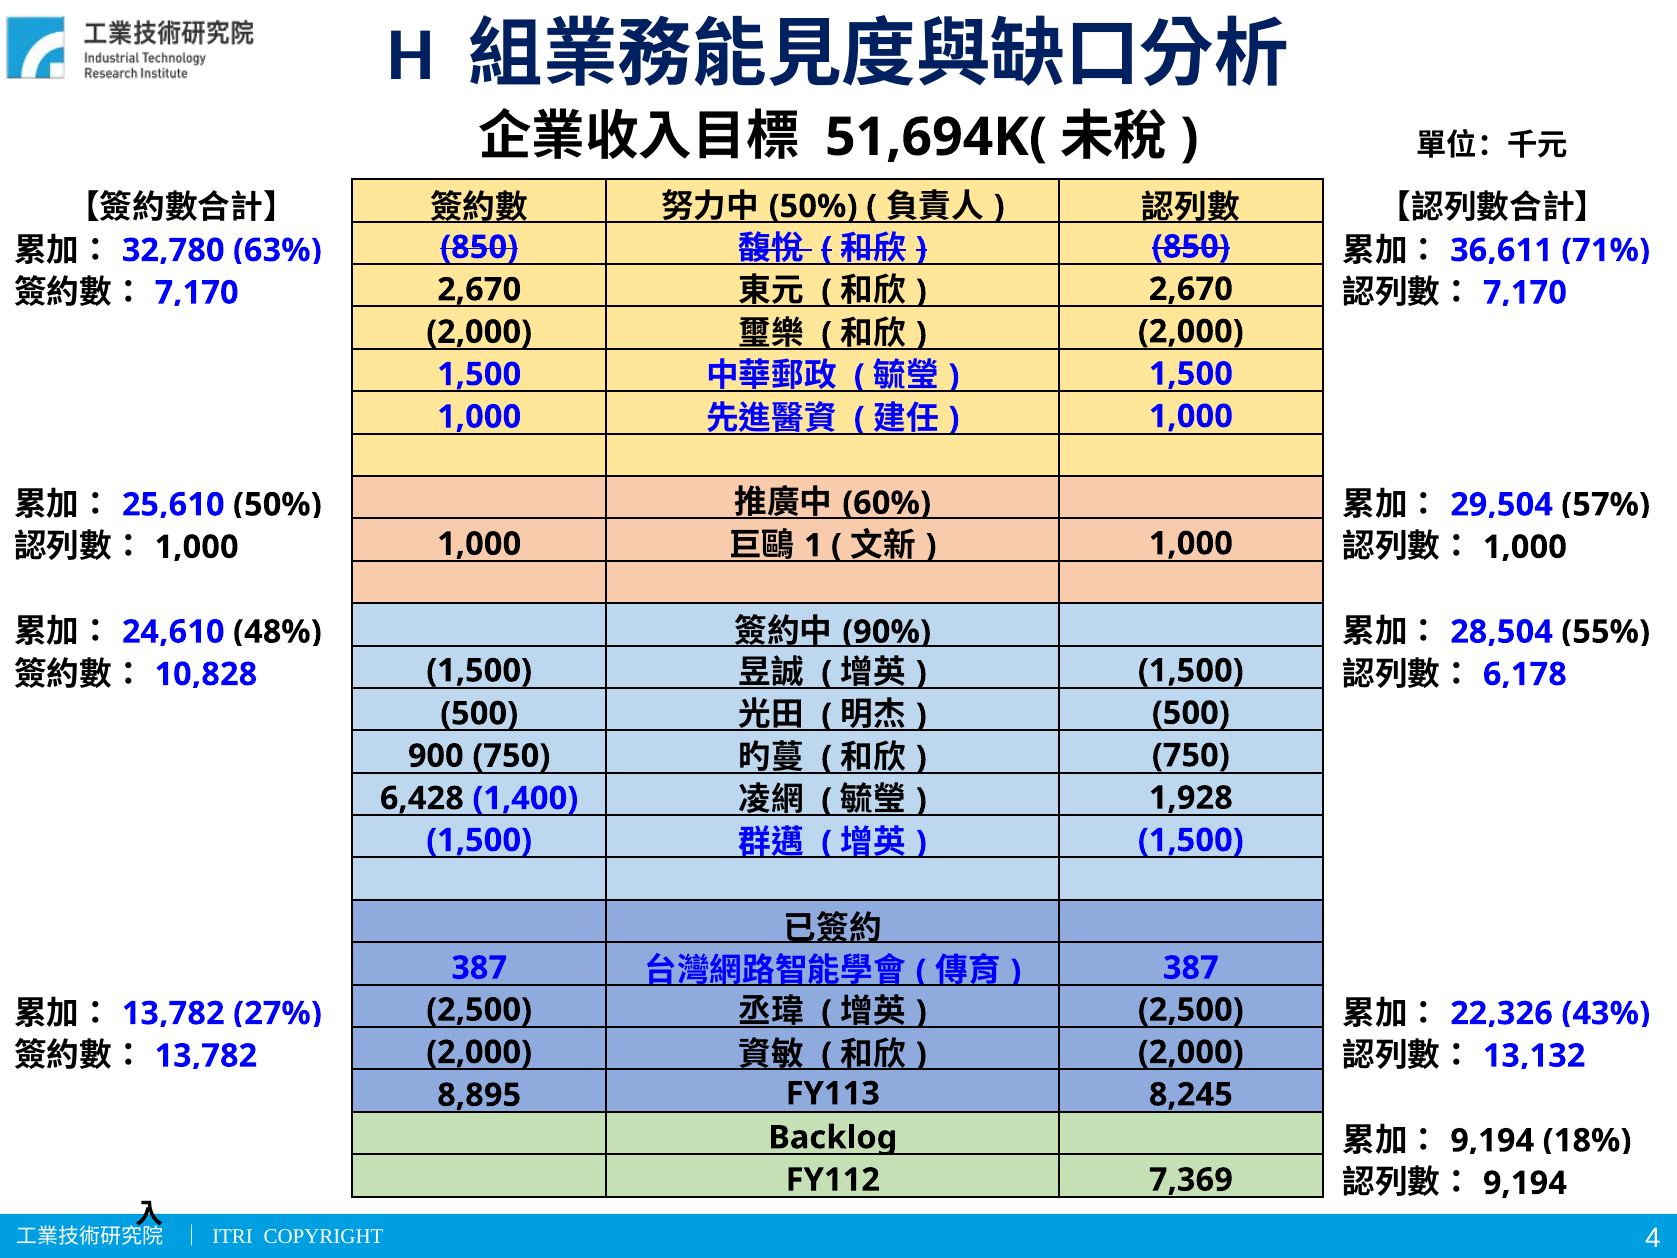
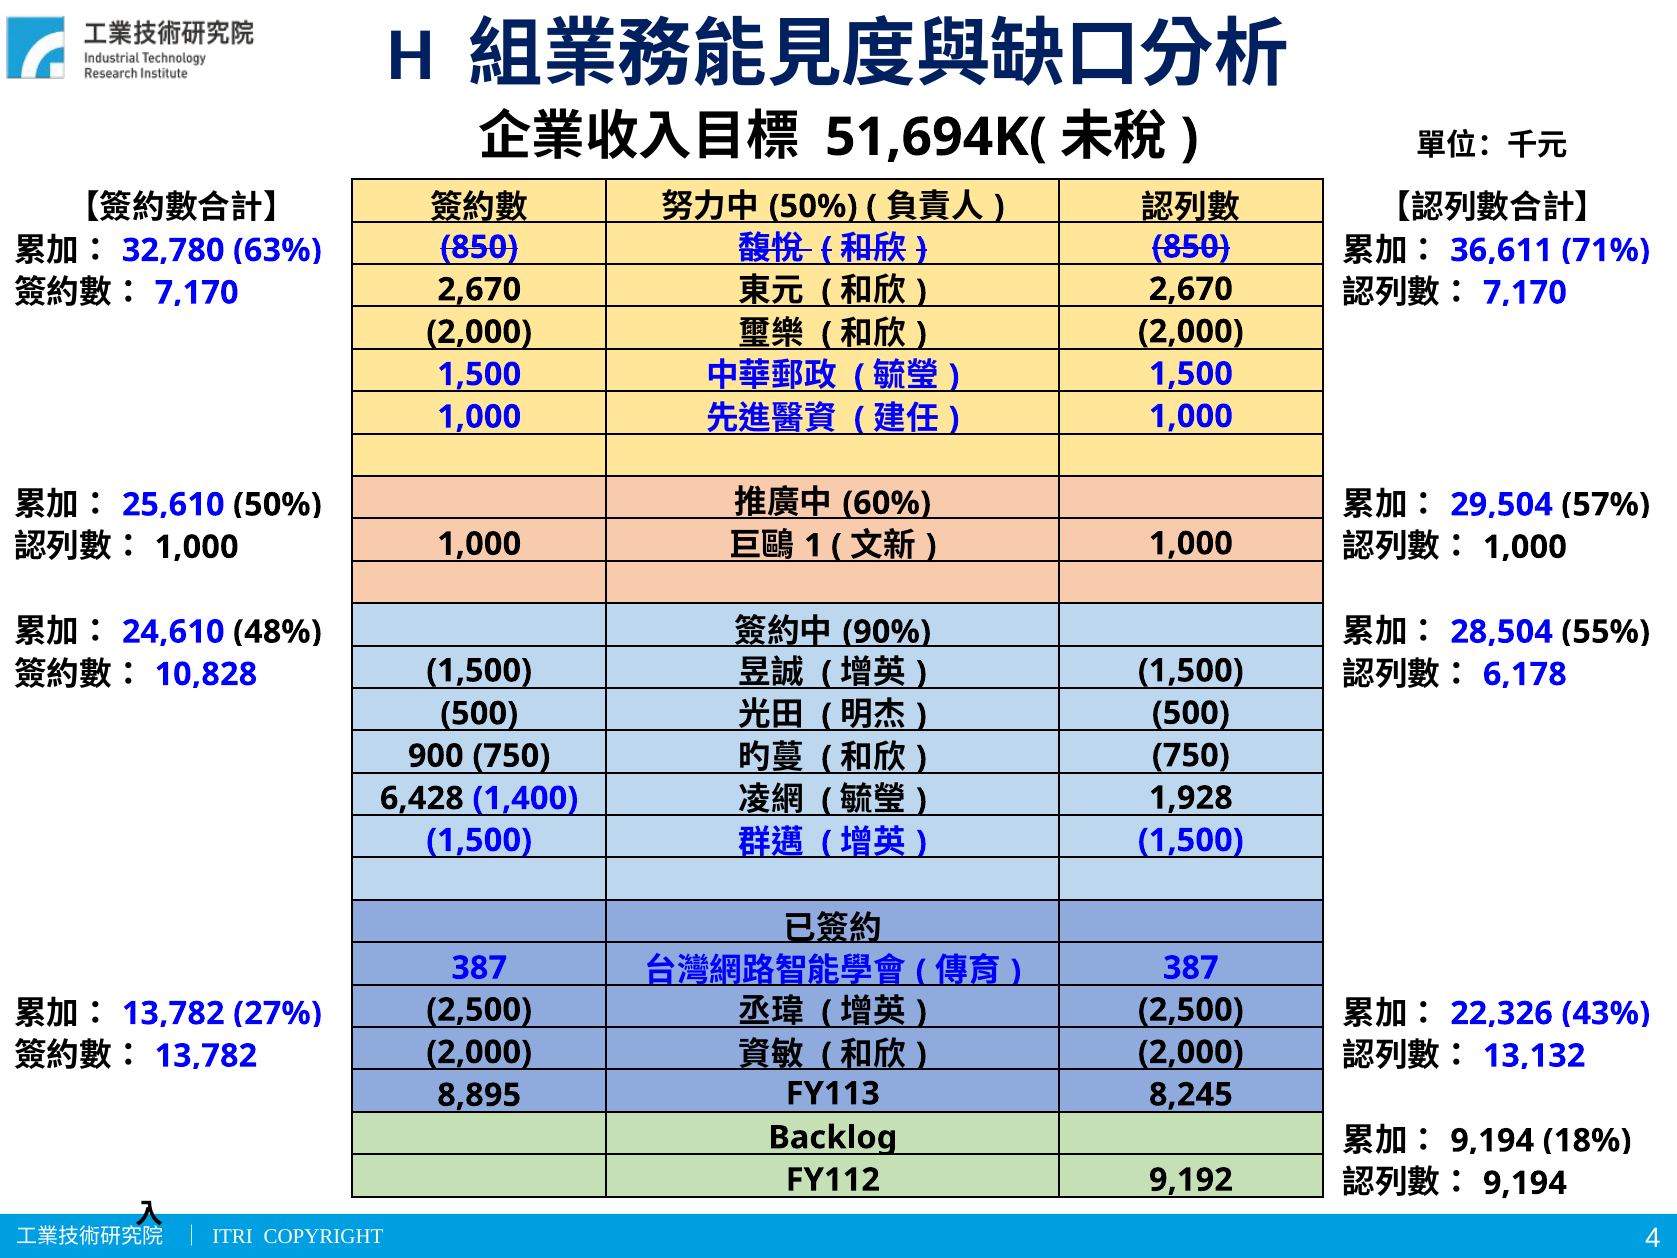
7,369: 7,369 -> 9,192
